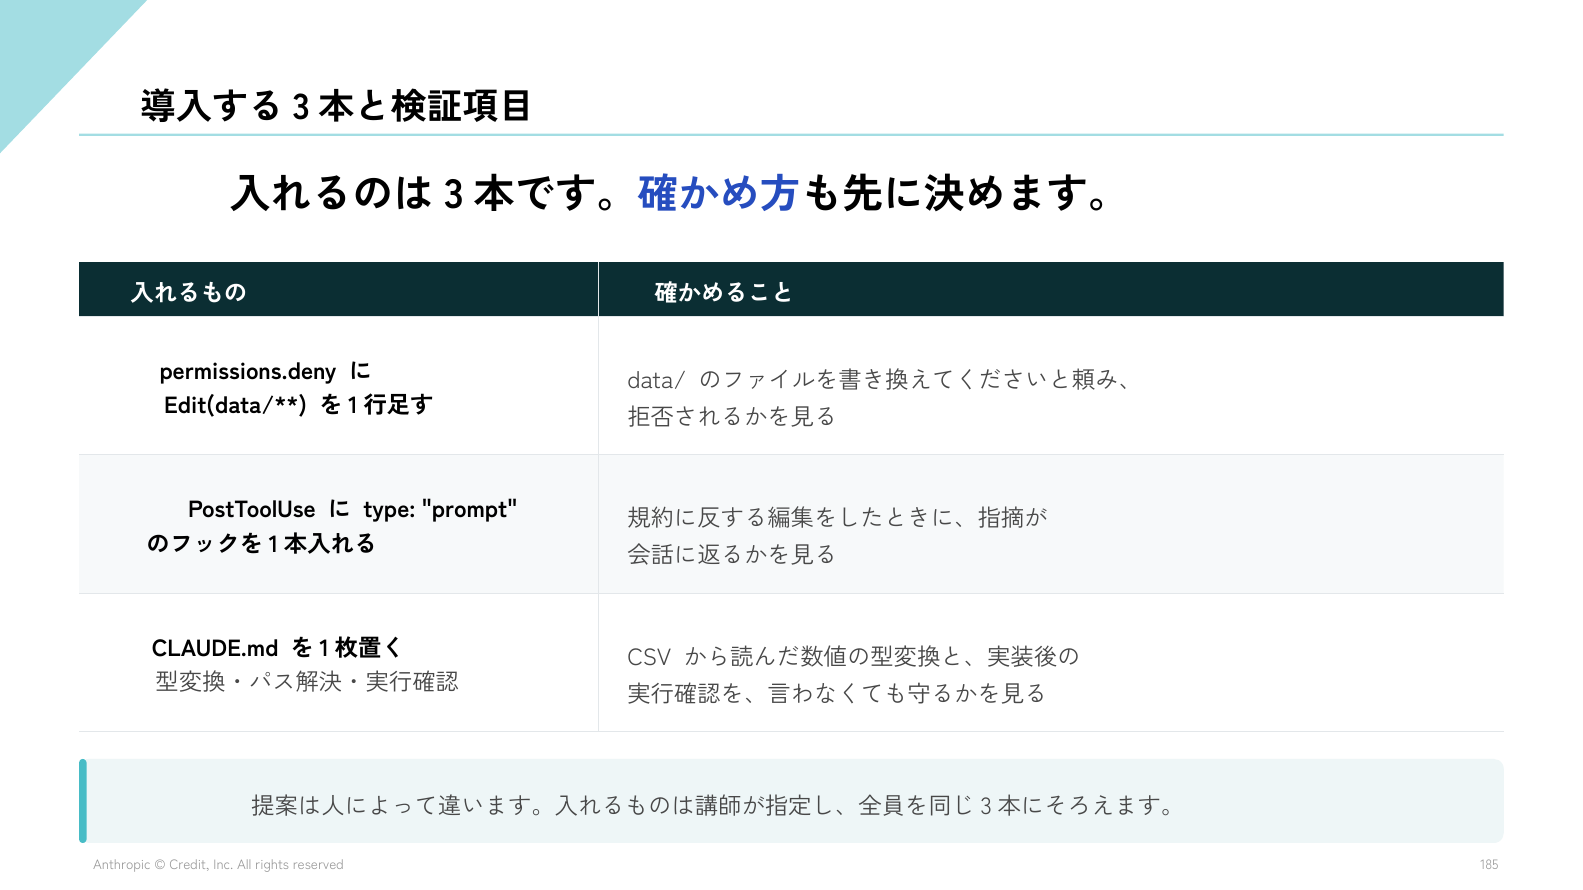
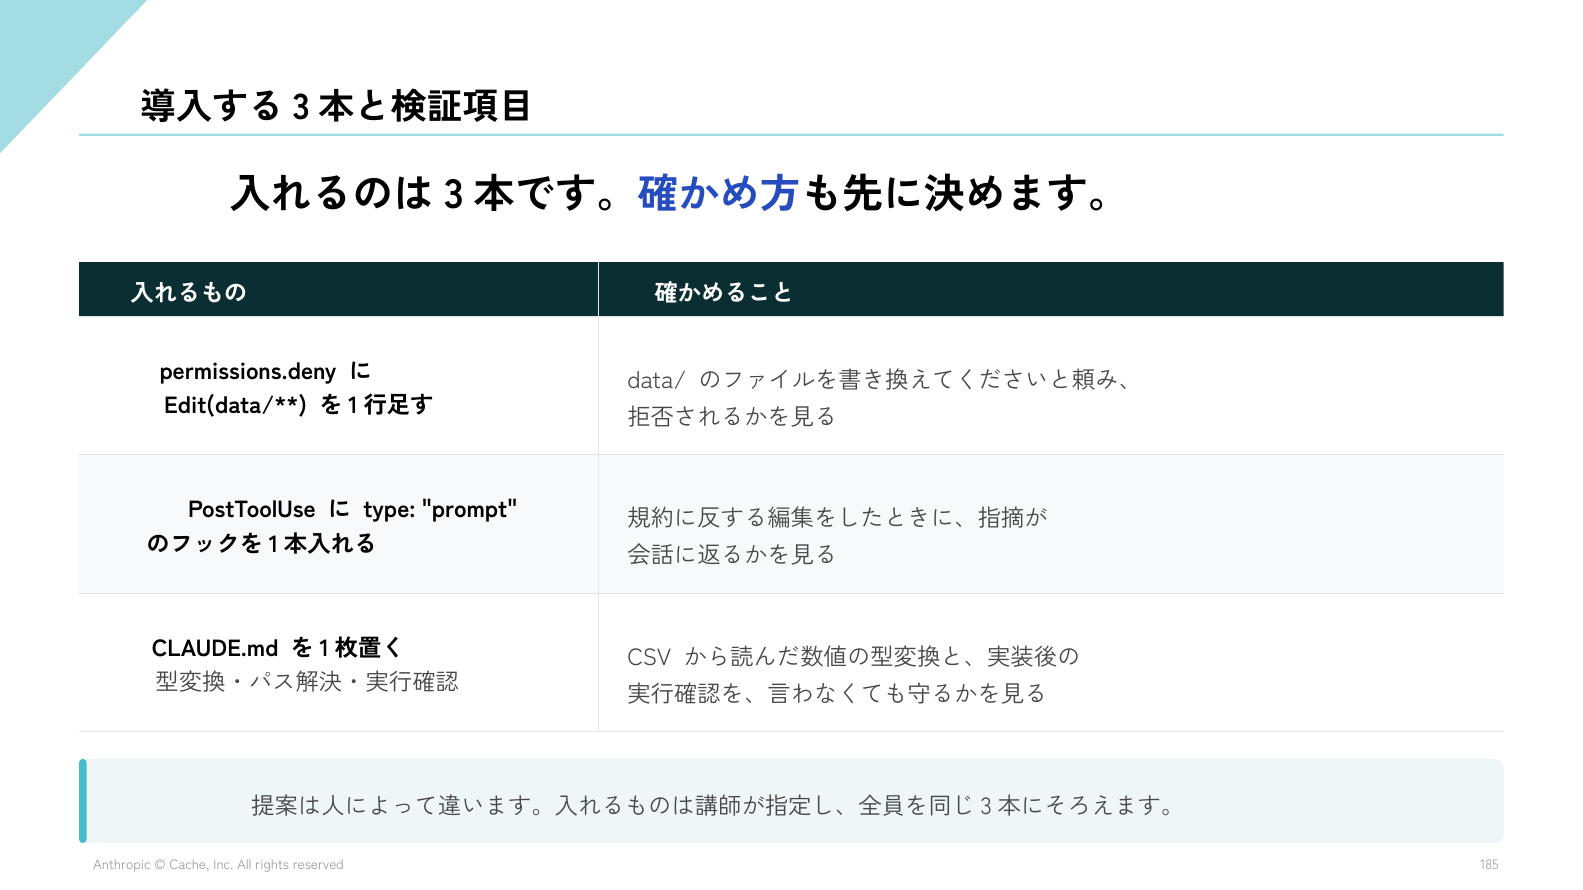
Credit: Credit -> Cache
